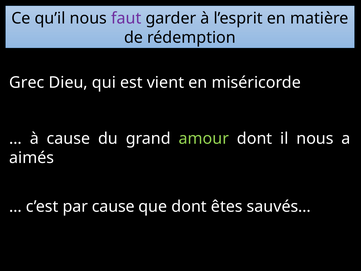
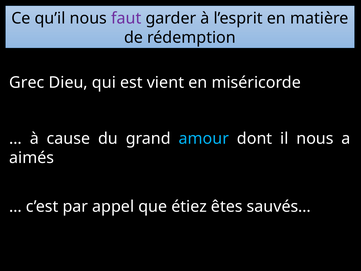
amour colour: light green -> light blue
par cause: cause -> appel
que dont: dont -> étiez
